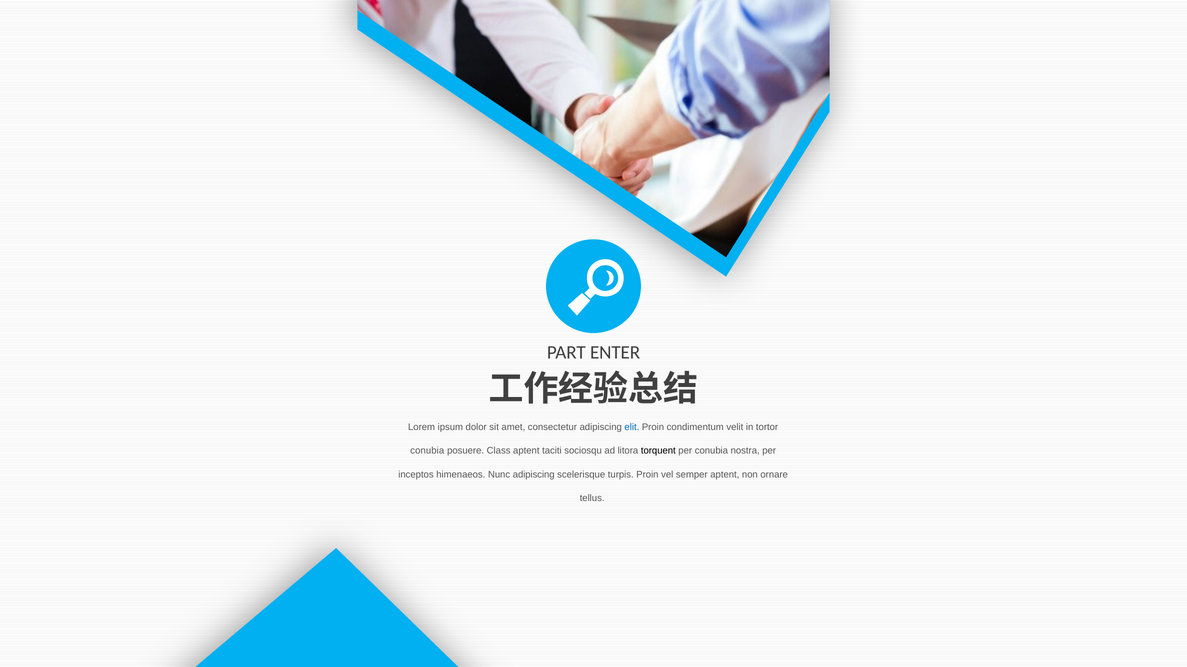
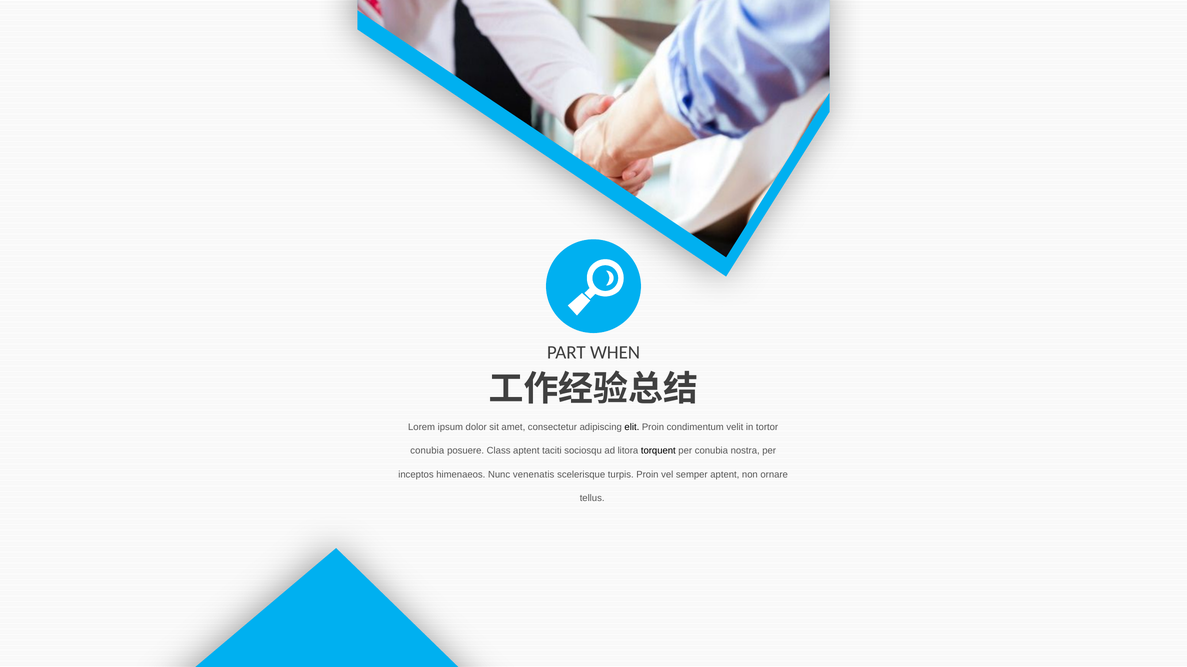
ENTER: ENTER -> WHEN
elit colour: blue -> black
Nunc adipiscing: adipiscing -> venenatis
